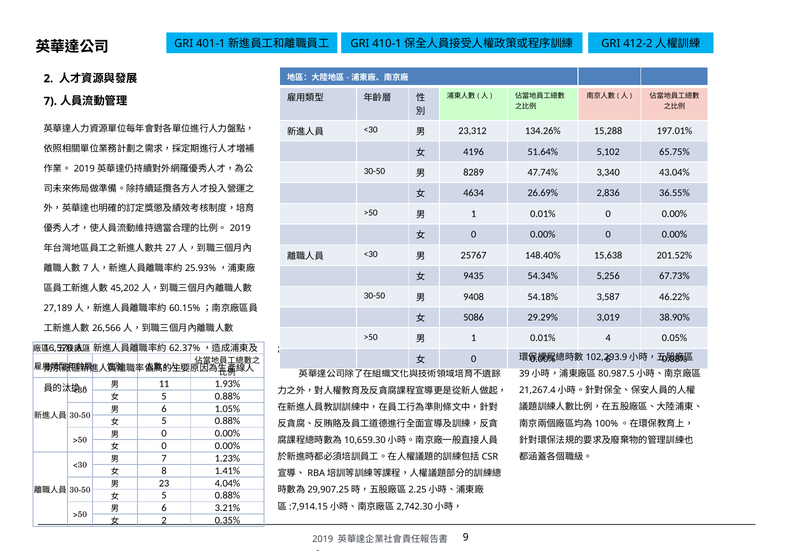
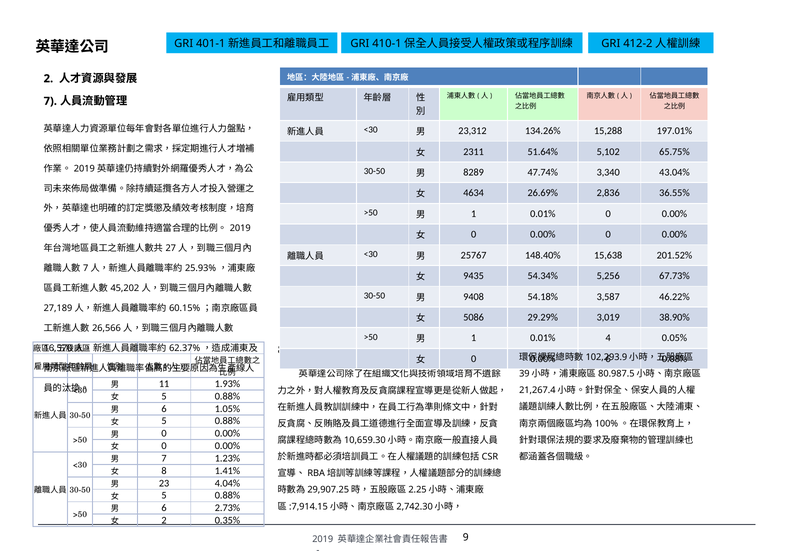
4196: 4196 -> 2311
3.21%: 3.21% -> 2.73%
